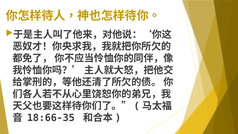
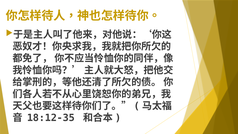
18:66-35: 18:66-35 -> 18:12-35
